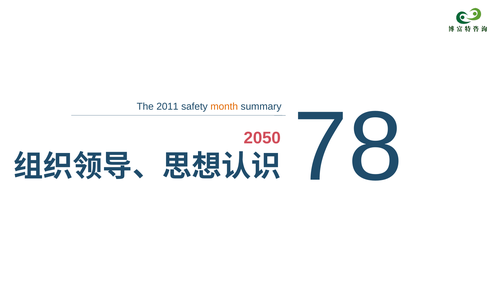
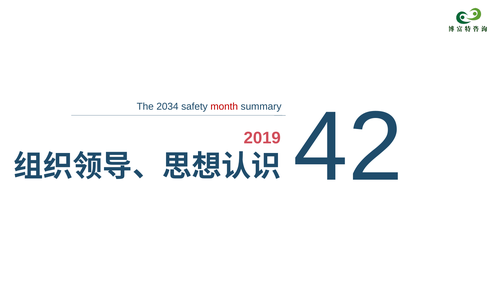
2011: 2011 -> 2034
month colour: orange -> red
78: 78 -> 42
2050: 2050 -> 2019
